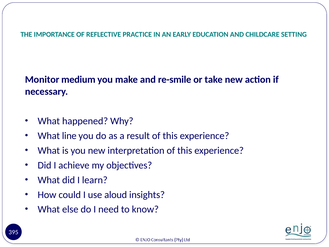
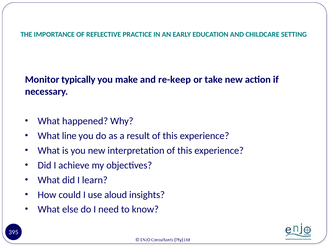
medium: medium -> typically
re-smile: re-smile -> re-keep
